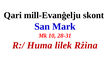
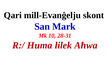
Rżina: Rżina -> Aħwa
